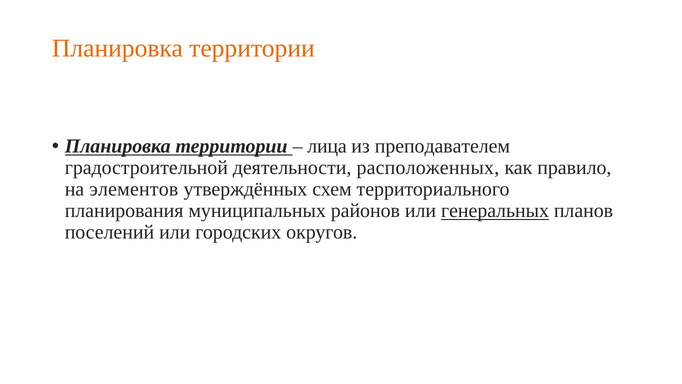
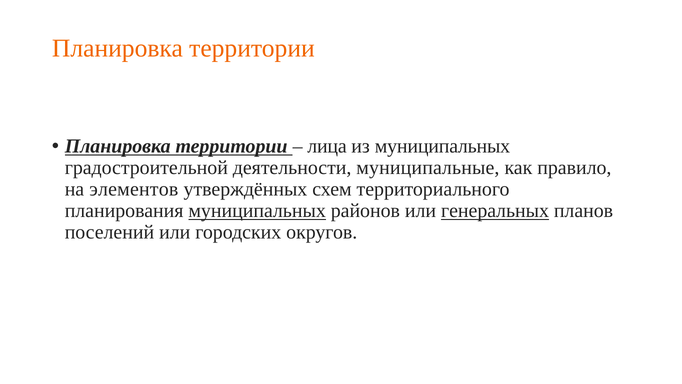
из преподавателем: преподавателем -> муниципальных
расположенных: расположенных -> муниципальные
муниципальных at (257, 211) underline: none -> present
